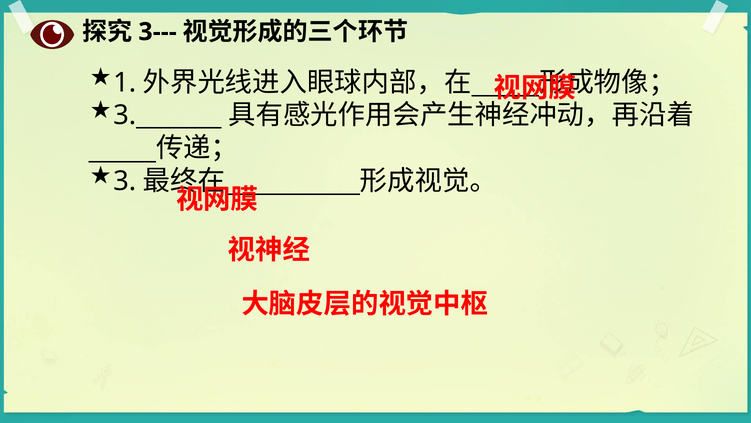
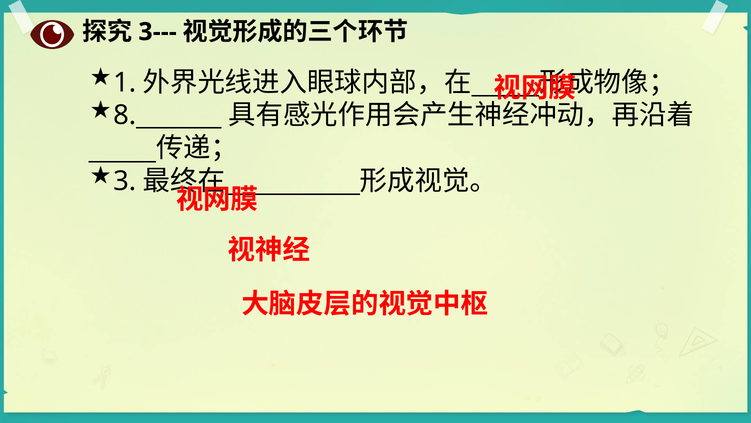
3 at (125, 115): 3 -> 8
